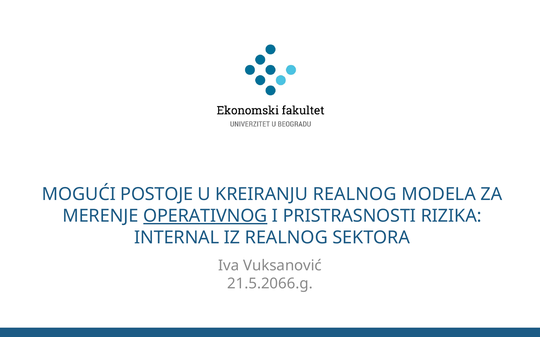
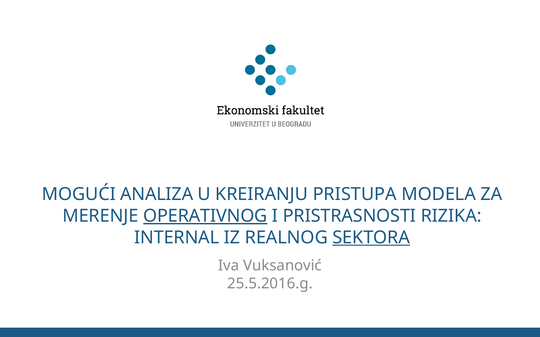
POSTOJE: POSTOJE -> ANALIZA
KREIRANJU REALNOG: REALNOG -> PRISTUPA
SEKTORA underline: none -> present
21.5.2066.g: 21.5.2066.g -> 25.5.2016.g
